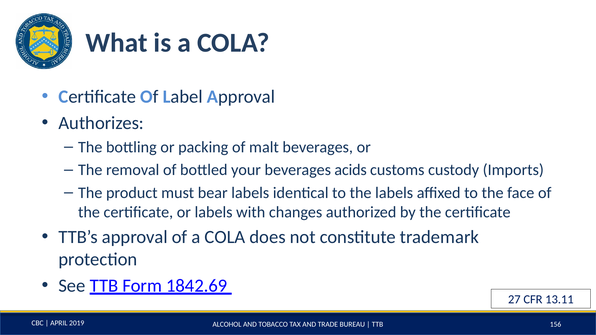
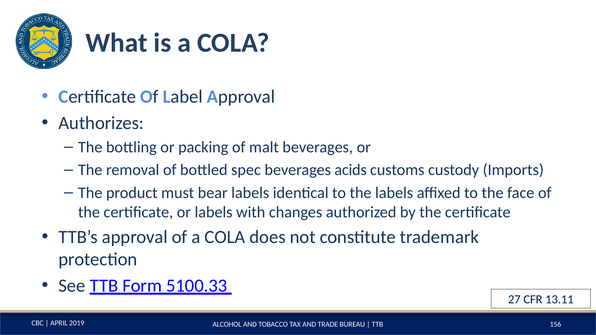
your: your -> spec
1842.69: 1842.69 -> 5100.33
